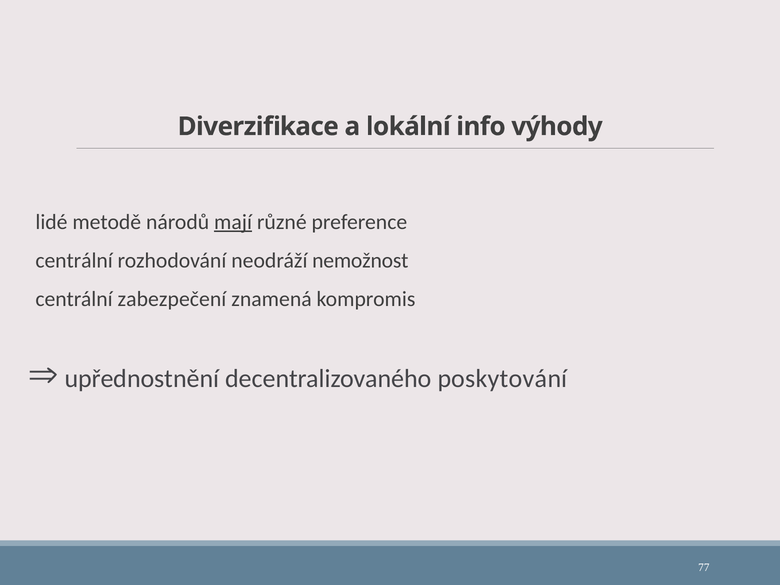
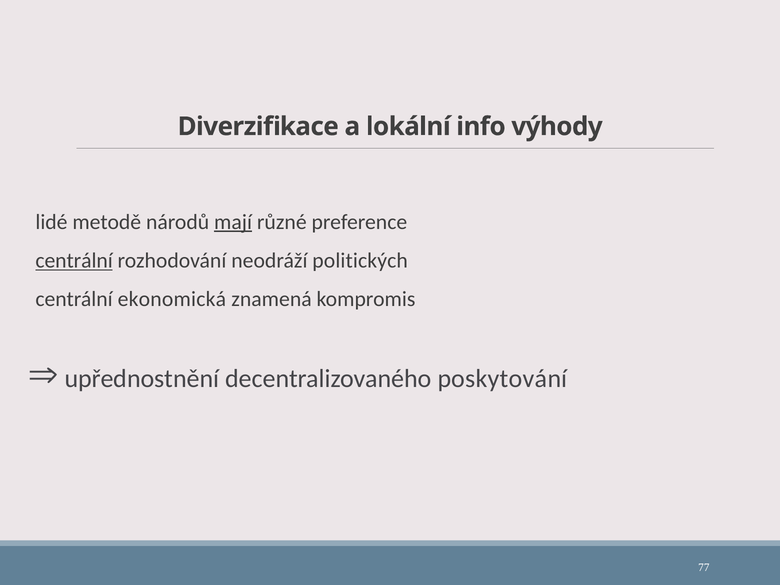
centrální at (74, 261) underline: none -> present
nemožnost: nemožnost -> politických
zabezpečení: zabezpečení -> ekonomická
